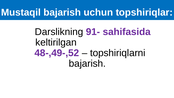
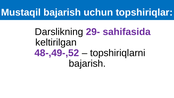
91-: 91- -> 29-
